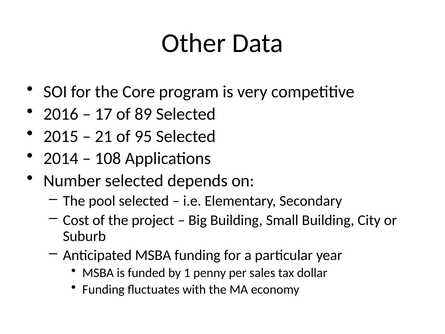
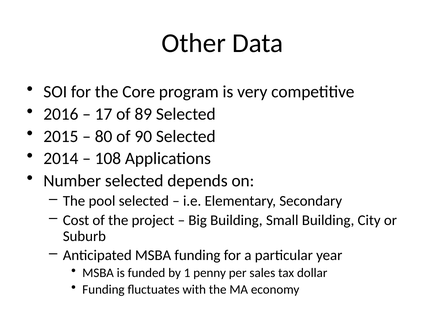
21: 21 -> 80
95: 95 -> 90
